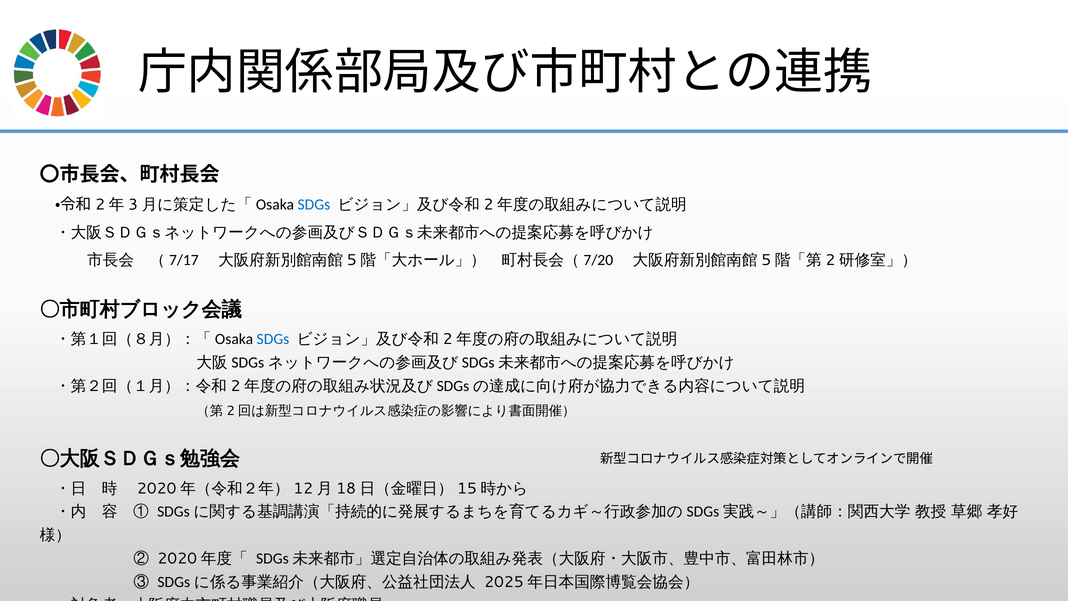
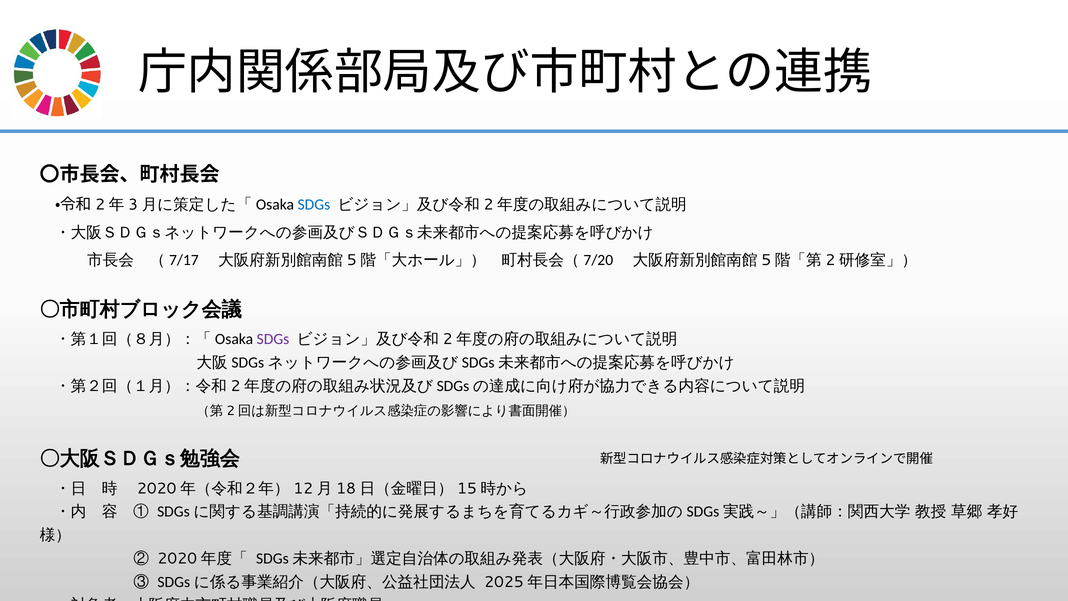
SDGs at (273, 339) colour: blue -> purple
